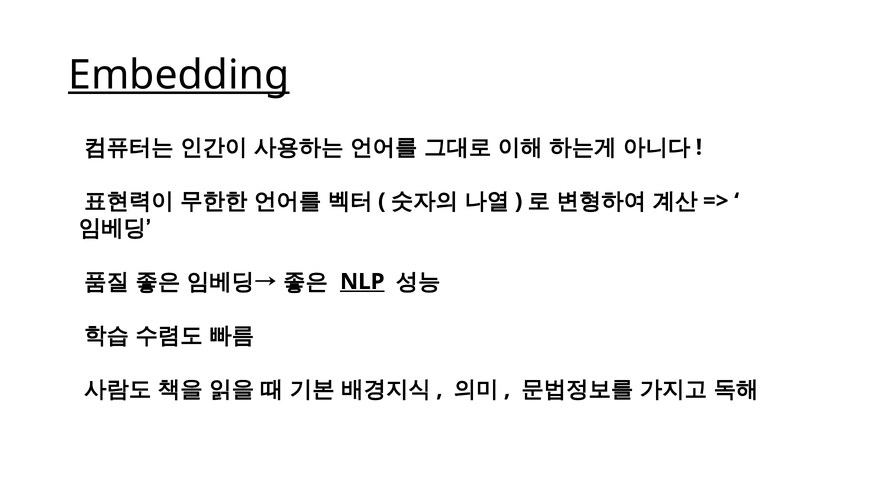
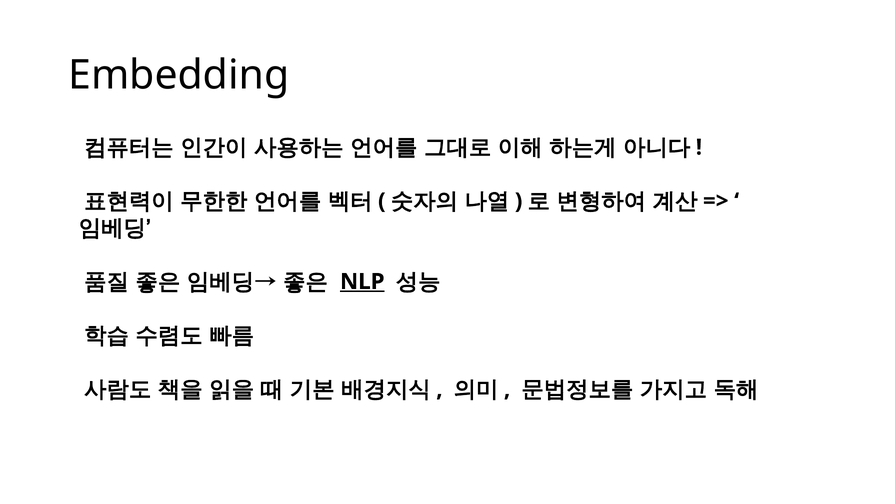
Embedding underline: present -> none
